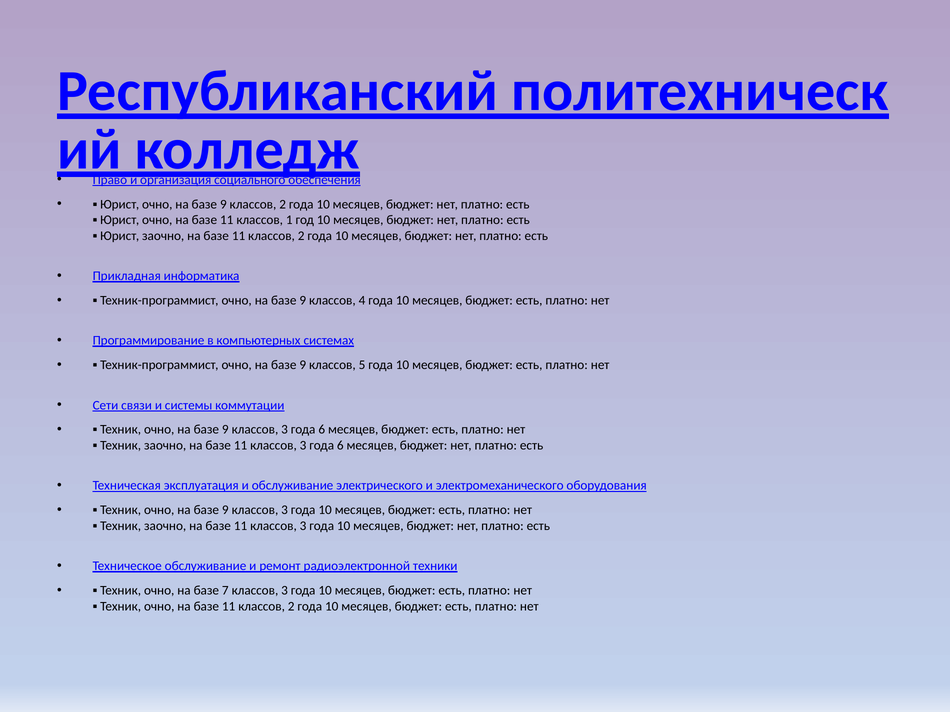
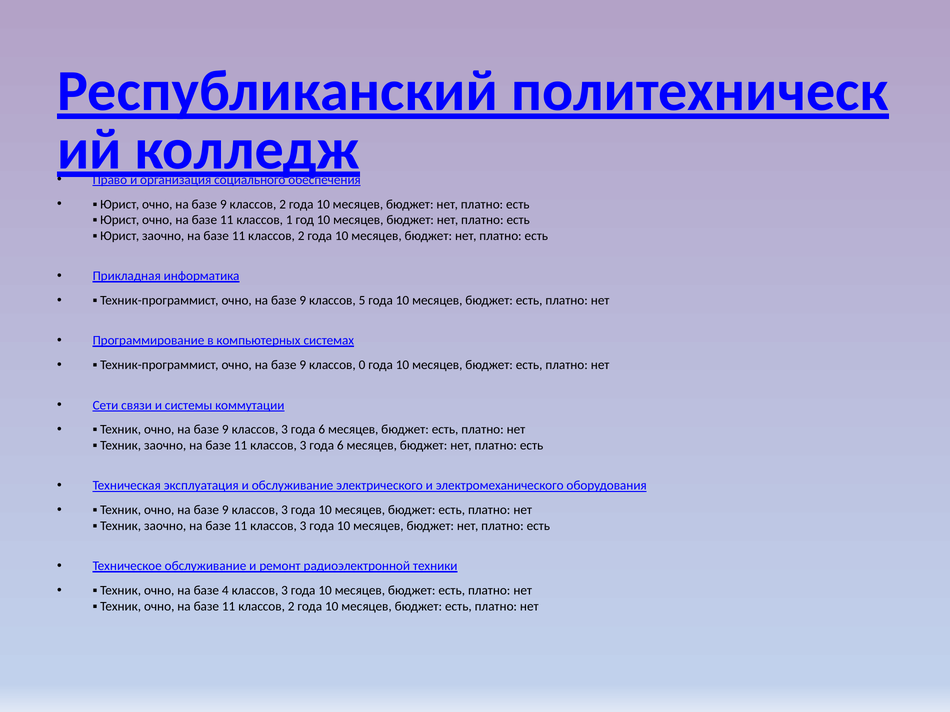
4: 4 -> 5
5: 5 -> 0
7: 7 -> 4
